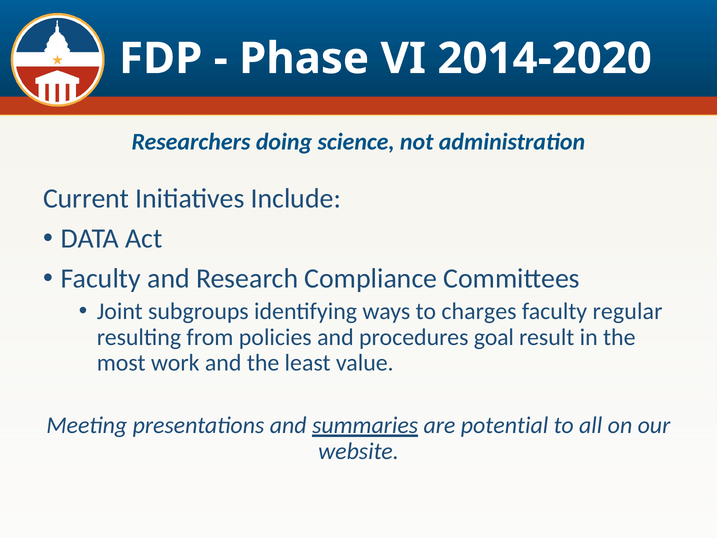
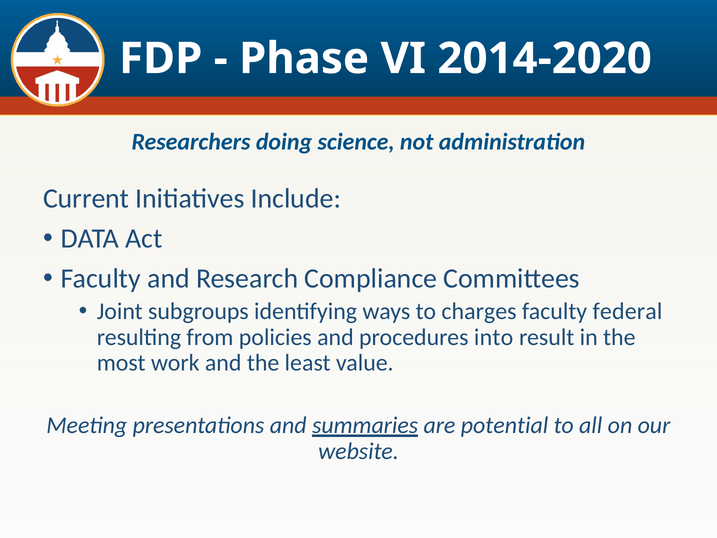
regular: regular -> federal
goal: goal -> into
